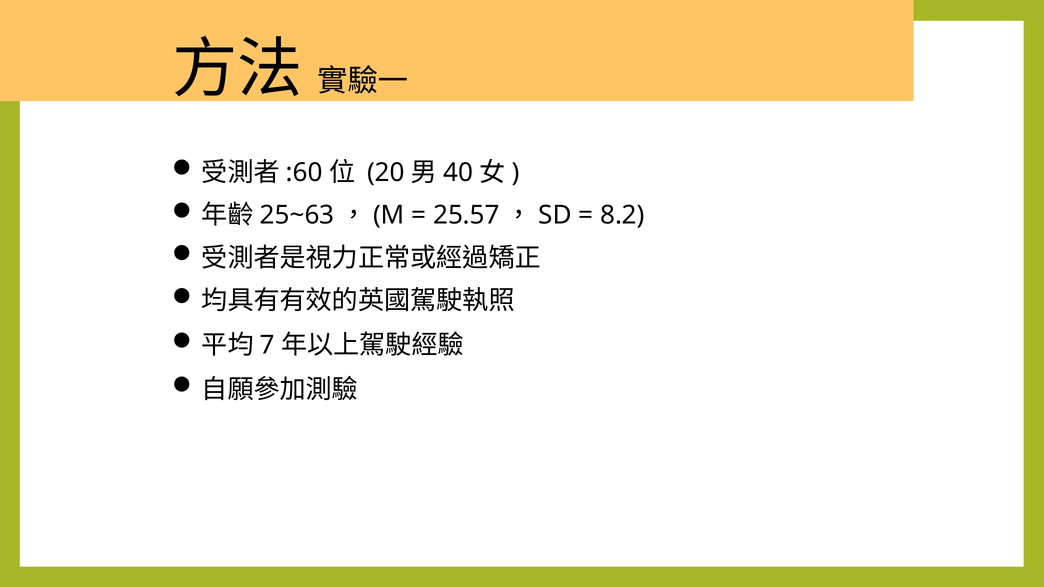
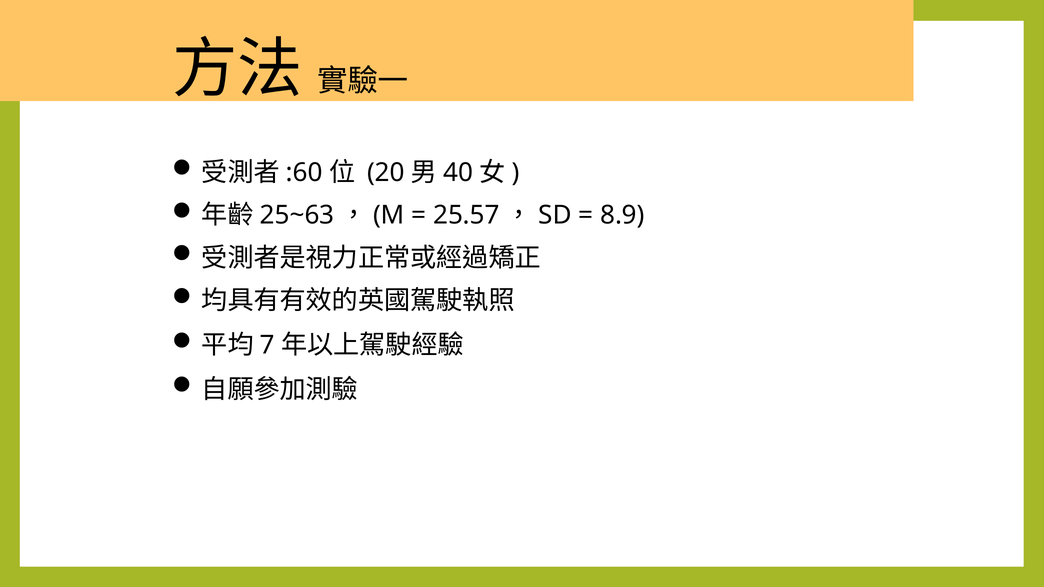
8.2: 8.2 -> 8.9
